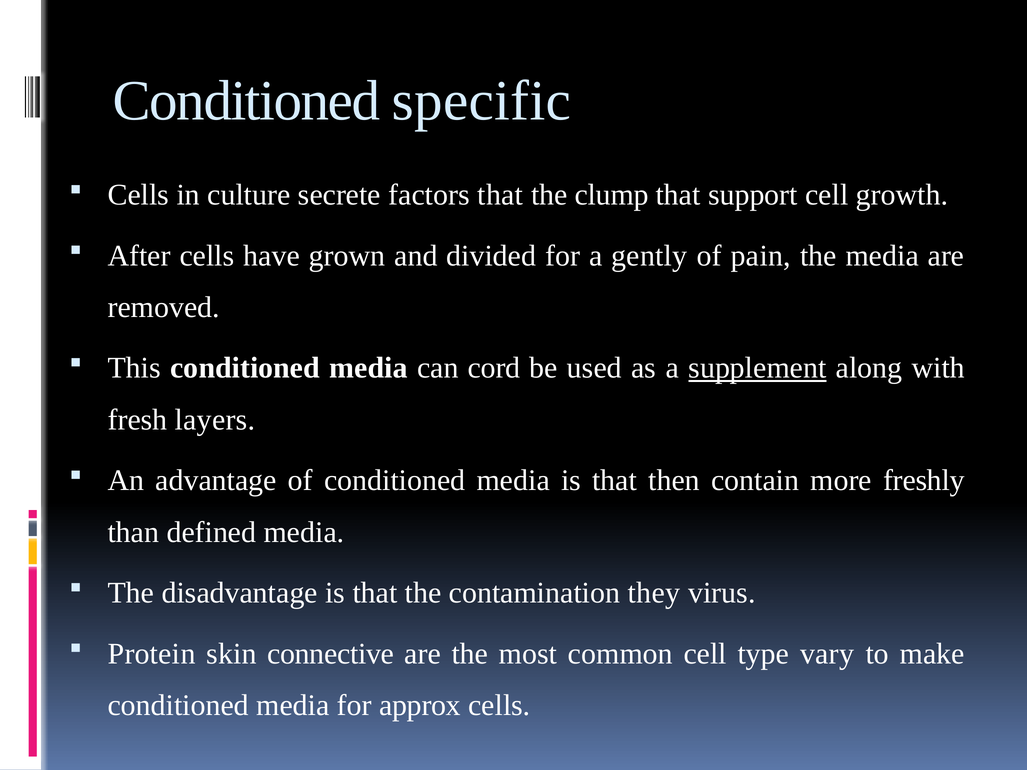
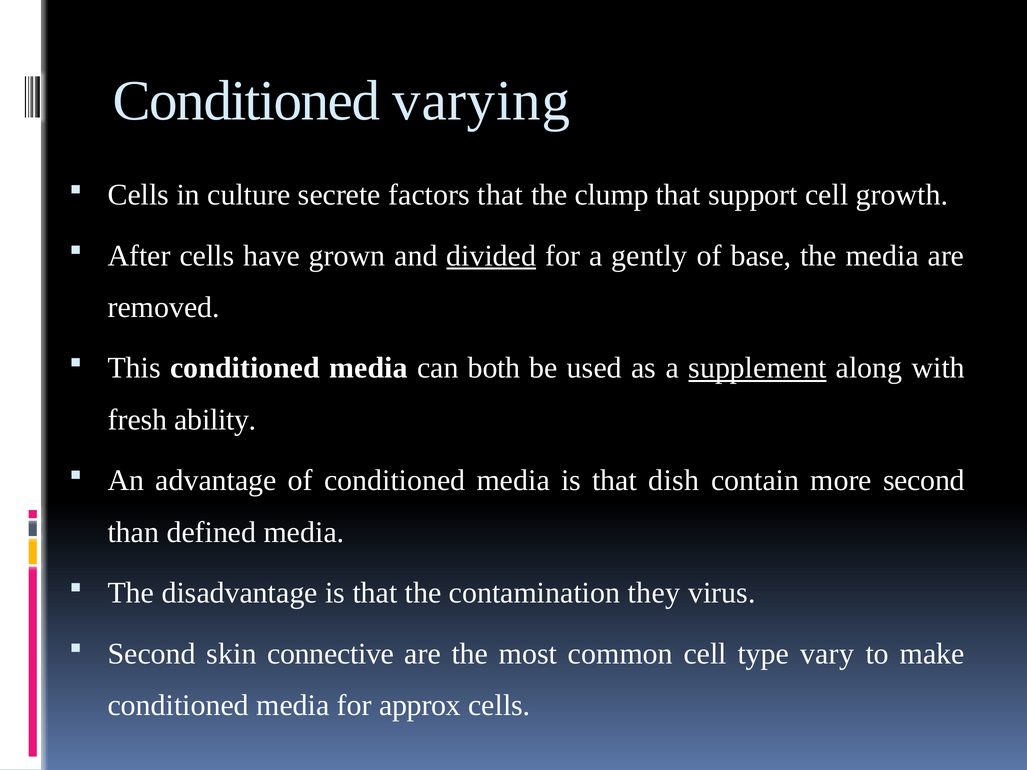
specific: specific -> varying
divided underline: none -> present
pain: pain -> base
cord: cord -> both
layers: layers -> ability
then: then -> dish
more freshly: freshly -> second
Protein at (152, 654): Protein -> Second
